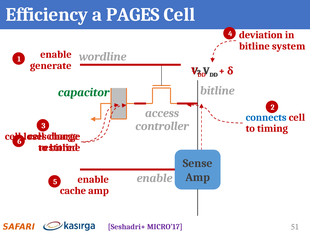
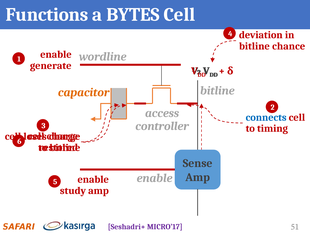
Efficiency: Efficiency -> Functions
PAGES: PAGES -> BYTES
system: system -> chance
capacitor colour: green -> orange
cache: cache -> study
